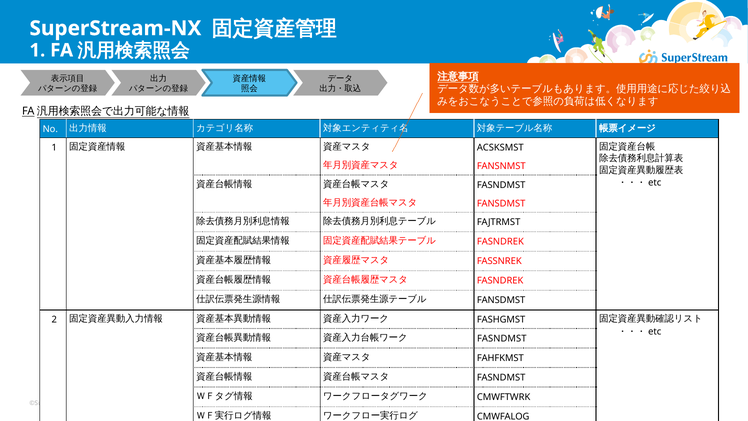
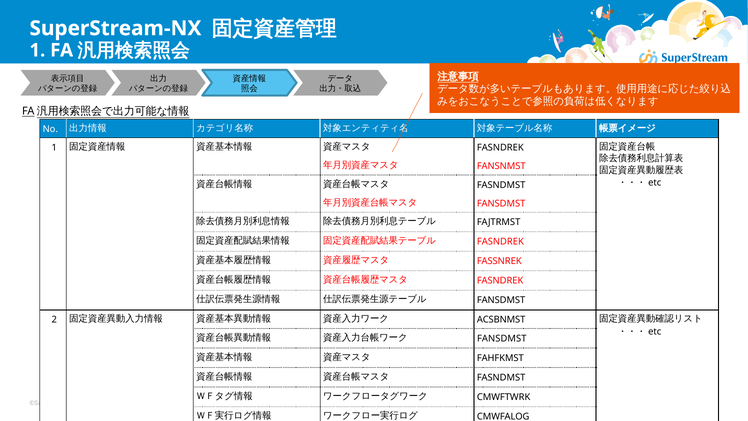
ACSKSMST at (500, 148): ACSKSMST -> FASNDREK
FASHGMST: FASHGMST -> ACSBNMST
FASNDMST at (502, 338): FASNDMST -> FANSDMST
